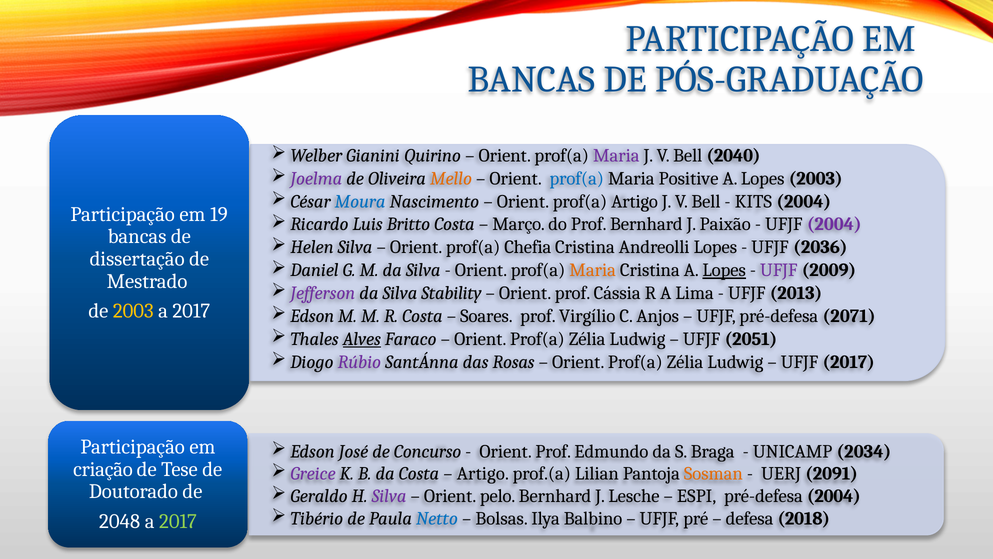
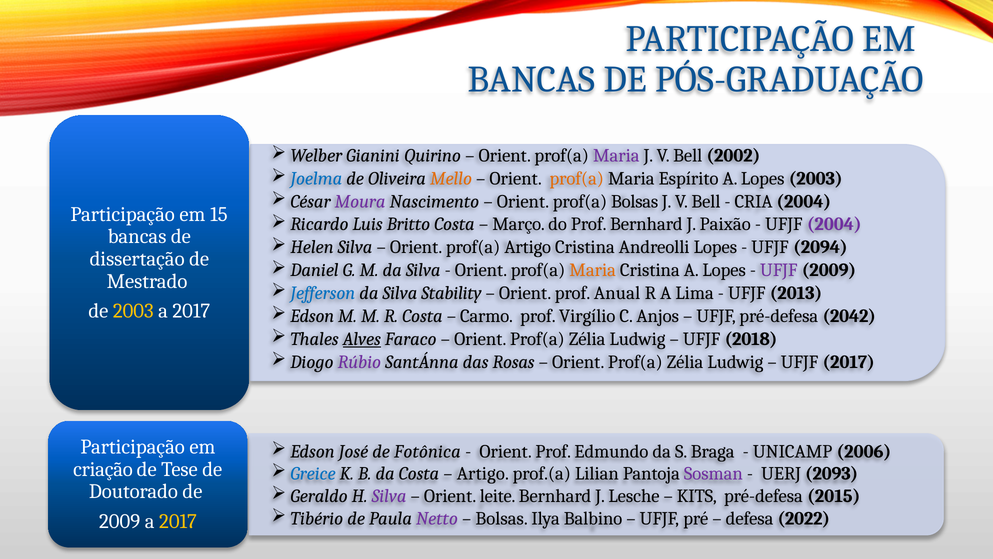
2040: 2040 -> 2002
Joelma colour: purple -> blue
prof(a at (577, 178) colour: blue -> orange
Positive: Positive -> Espírito
Moura colour: blue -> purple
prof(a Artigo: Artigo -> Bolsas
KITS: KITS -> CRIA
19: 19 -> 15
prof(a Chefia: Chefia -> Artigo
2036: 2036 -> 2094
Lopes at (724, 270) underline: present -> none
Jefferson colour: purple -> blue
Cássia: Cássia -> Anual
Soares: Soares -> Carmo
2071: 2071 -> 2042
2051: 2051 -> 2018
Concurso: Concurso -> Fotônica
2034: 2034 -> 2006
Greice colour: purple -> blue
Sosman colour: orange -> purple
2091: 2091 -> 2093
pelo: pelo -> leite
ESPI: ESPI -> KITS
pré-defesa 2004: 2004 -> 2015
Netto colour: blue -> purple
2018: 2018 -> 2022
2048 at (120, 521): 2048 -> 2009
2017 at (178, 521) colour: light green -> yellow
